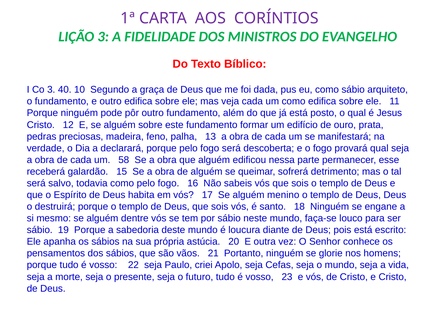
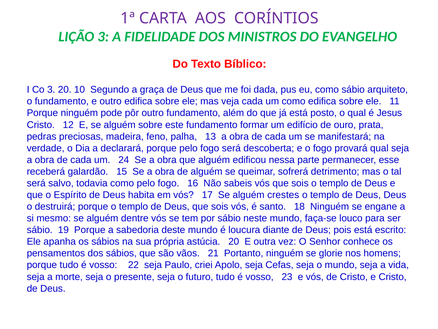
3 40: 40 -> 20
58: 58 -> 24
menino: menino -> crestes
